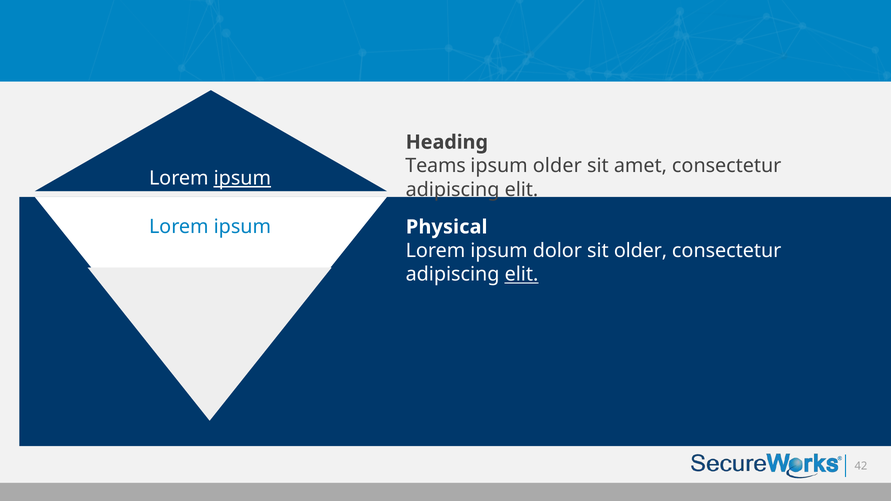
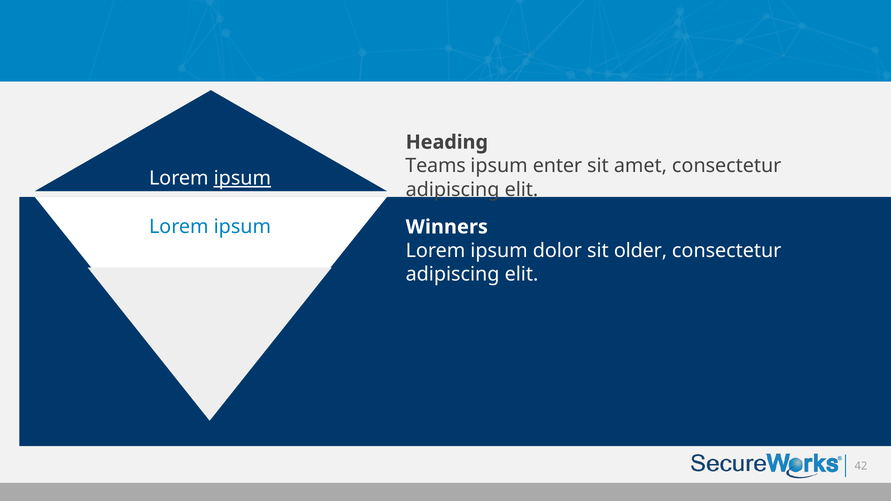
ipsum older: older -> enter
Physical: Physical -> Winners
elit at (521, 274) underline: present -> none
